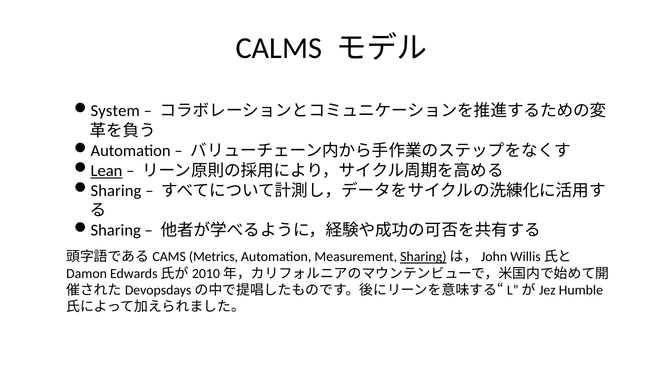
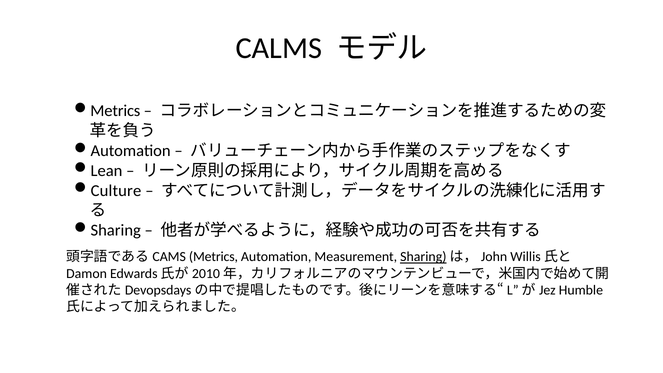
System at (115, 111): System -> Metrics
Lean underline: present -> none
Sharing at (116, 191): Sharing -> Culture
